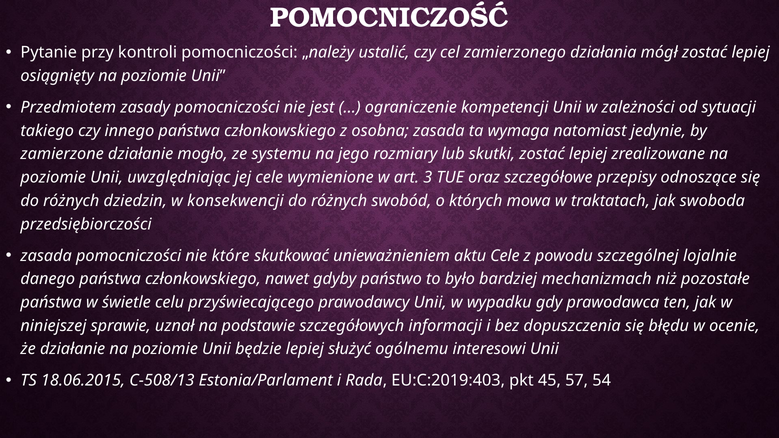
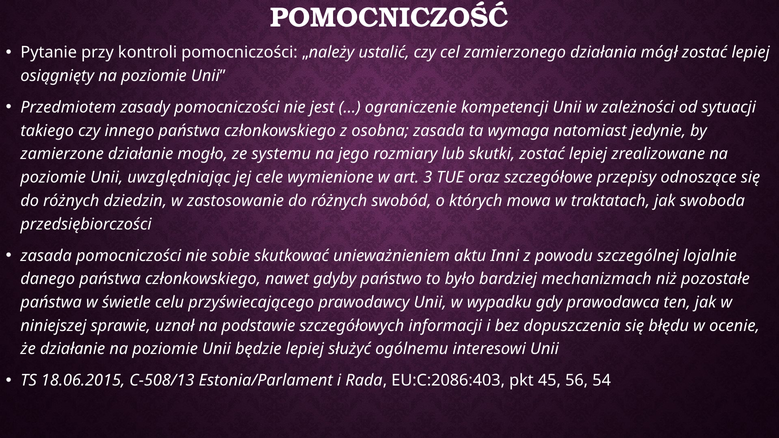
konsekwencji: konsekwencji -> zastosowanie
które: które -> sobie
aktu Cele: Cele -> Inni
EU:C:2019:403: EU:C:2019:403 -> EU:C:2086:403
57: 57 -> 56
